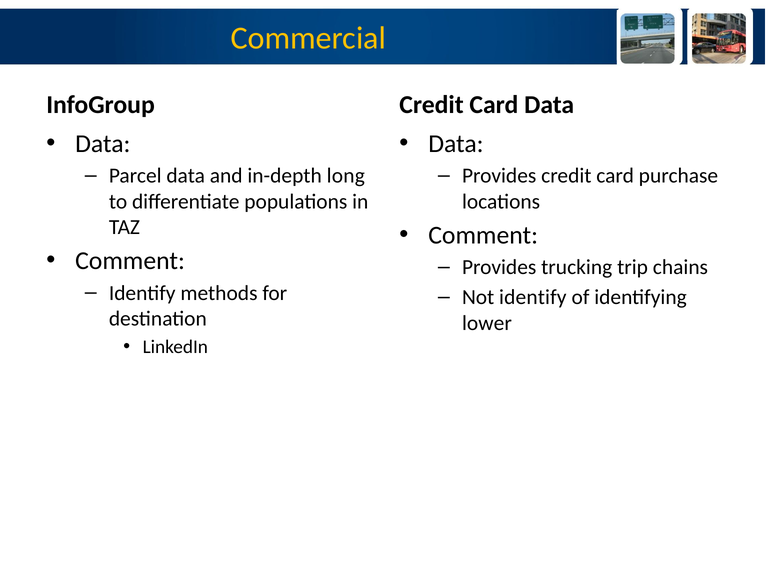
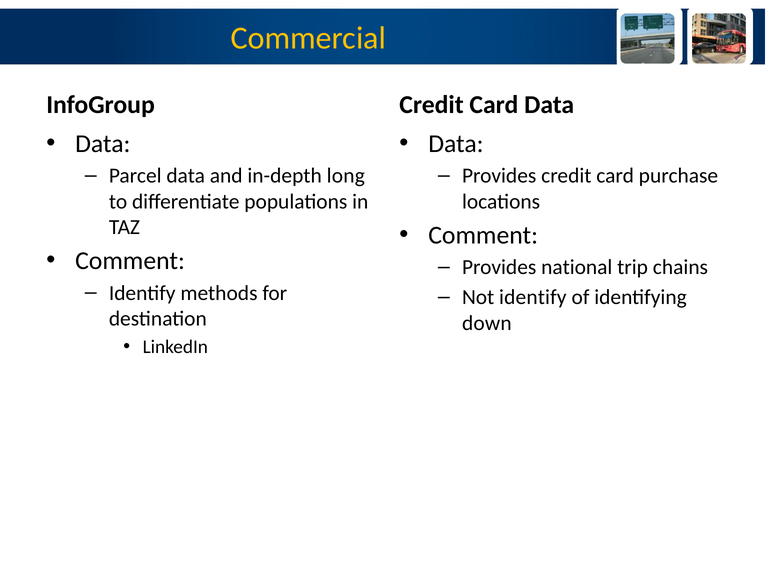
trucking: trucking -> national
lower: lower -> down
